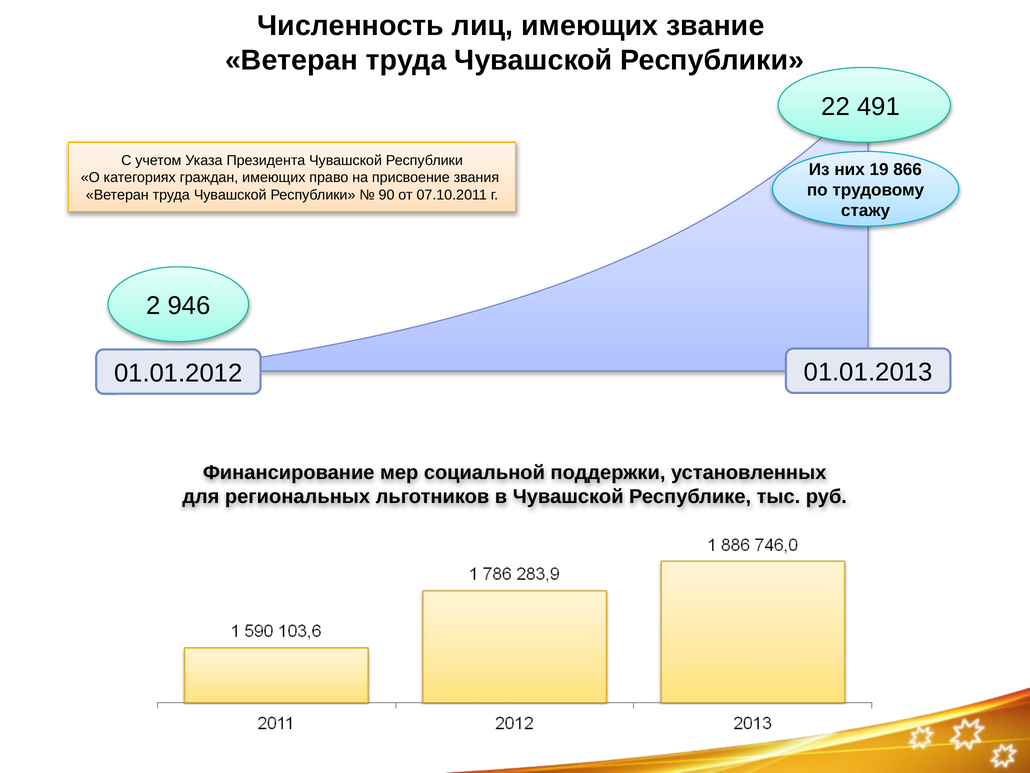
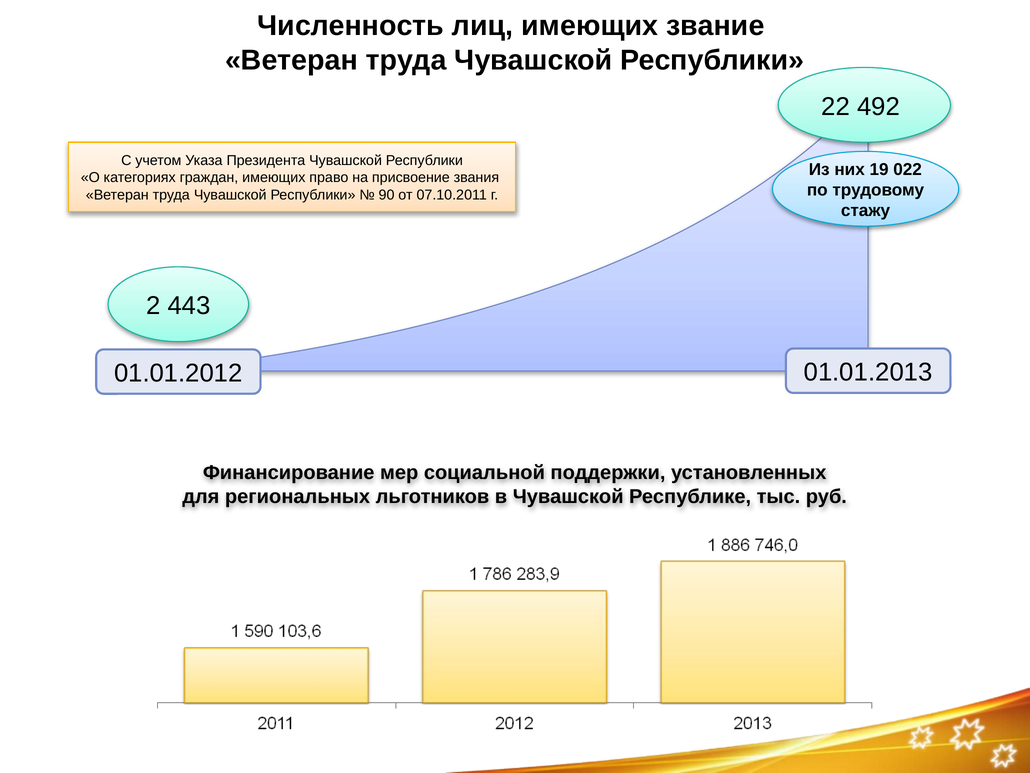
491: 491 -> 492
866: 866 -> 022
946: 946 -> 443
